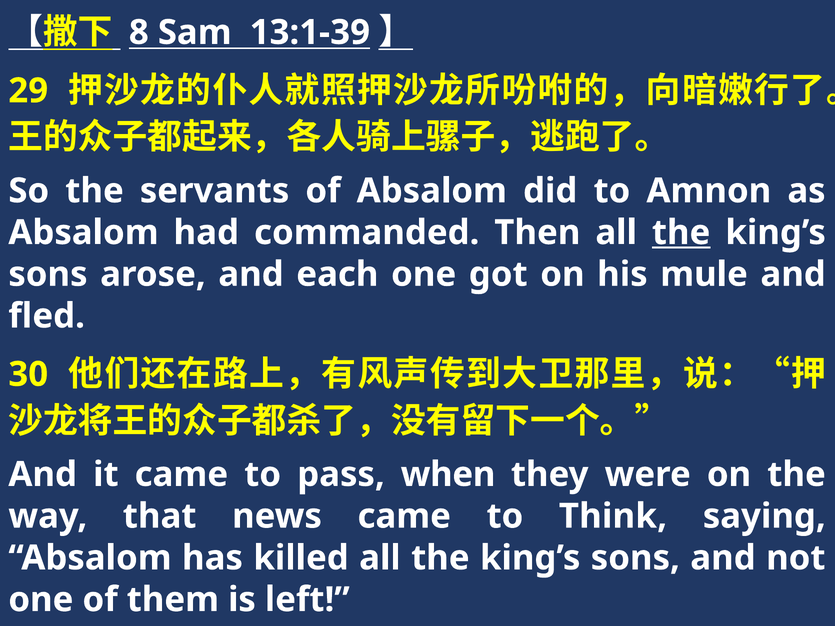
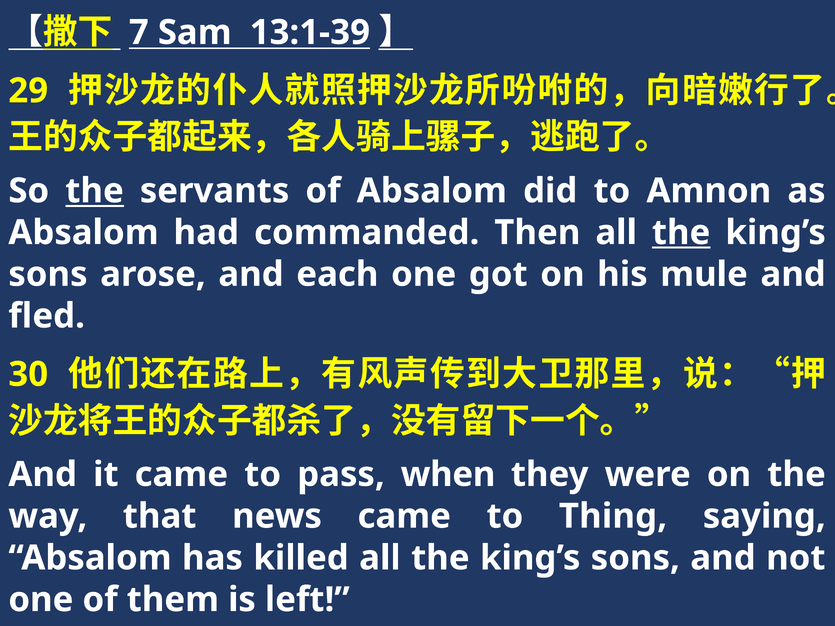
8: 8 -> 7
the at (95, 191) underline: none -> present
Think: Think -> Thing
